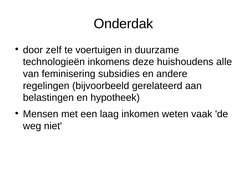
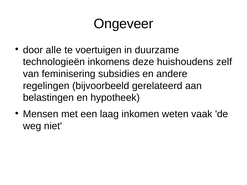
Onderdak: Onderdak -> Ongeveer
zelf: zelf -> alle
alle: alle -> zelf
